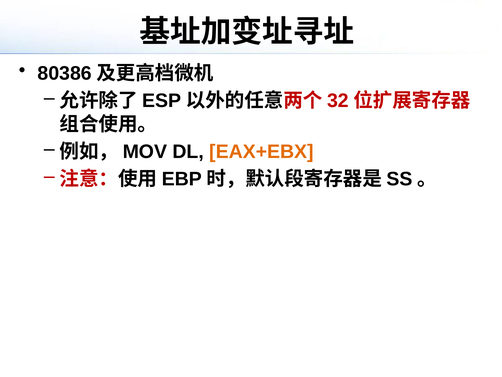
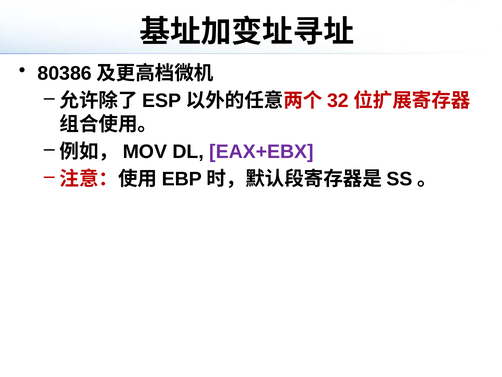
EAX+EBX colour: orange -> purple
